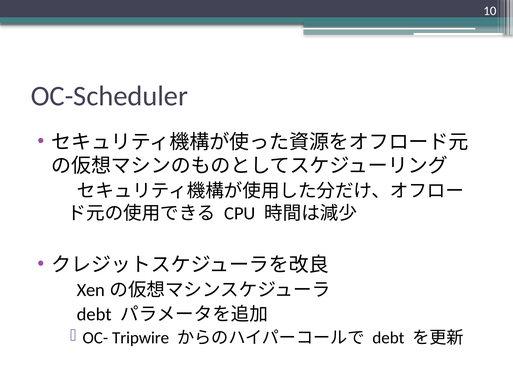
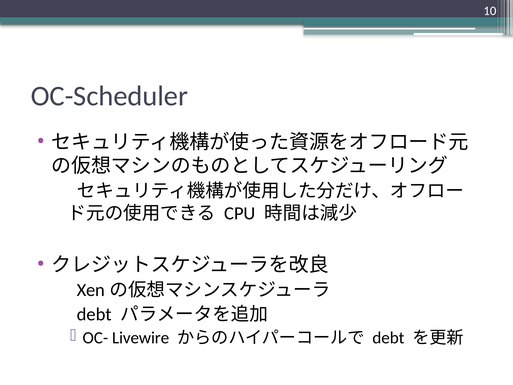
Tripwire: Tripwire -> Livewire
